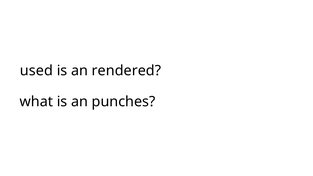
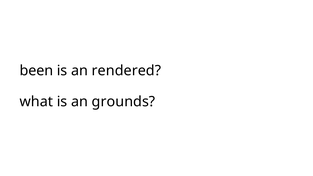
used: used -> been
punches: punches -> grounds
